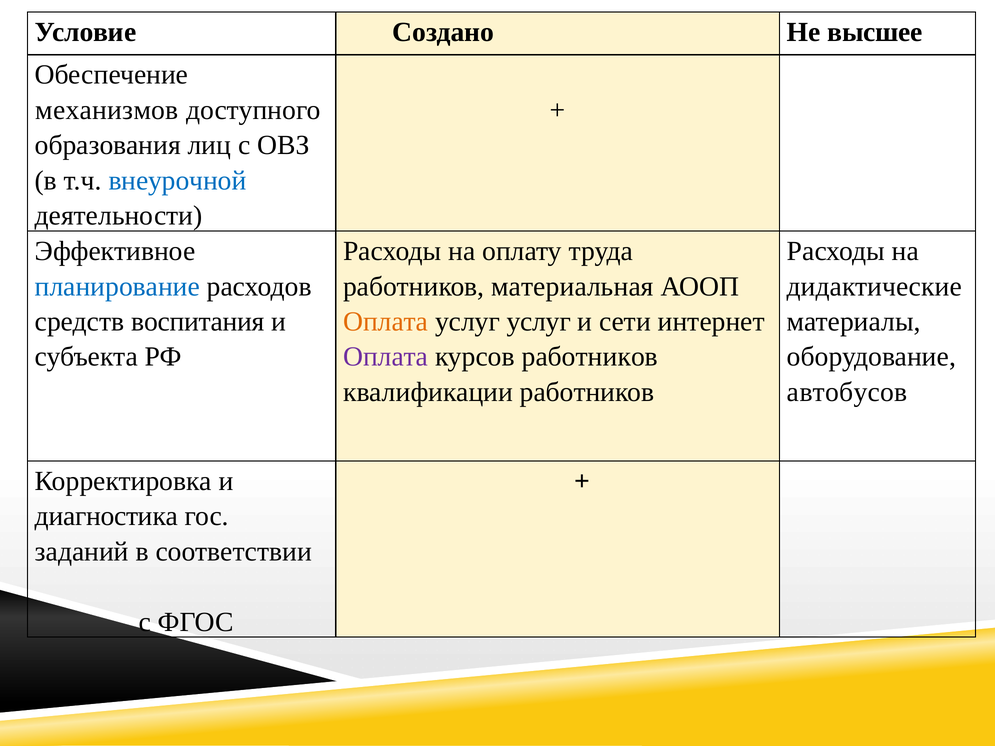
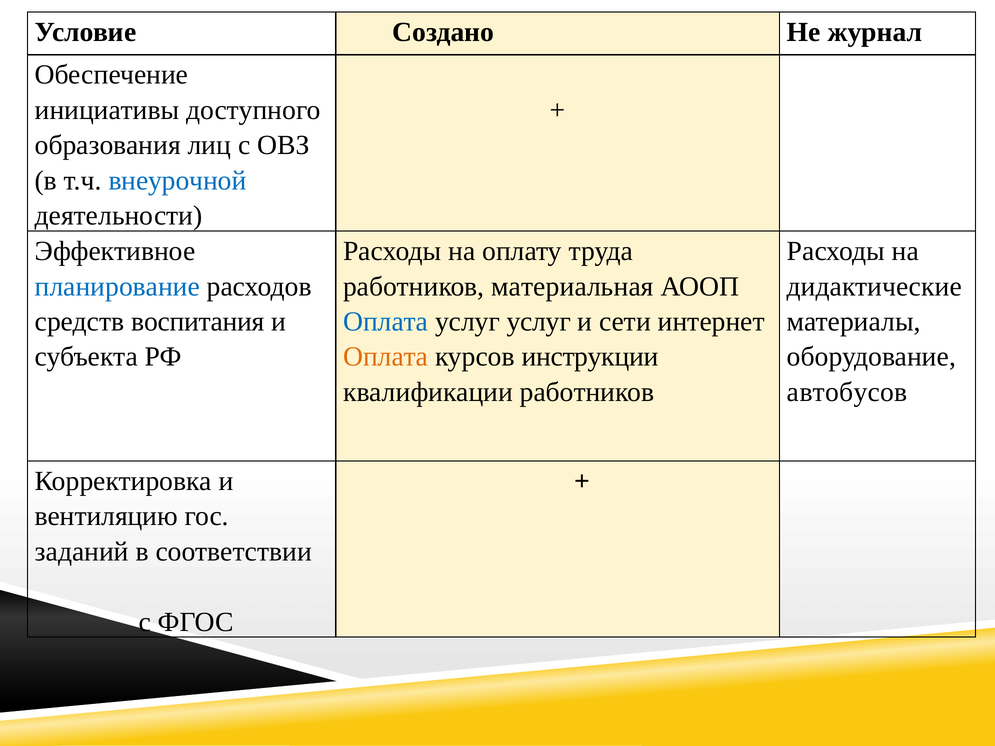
высшее: высшее -> журнал
механизмов: механизмов -> инициативы
Оплата at (386, 322) colour: orange -> blue
Оплата at (386, 357) colour: purple -> orange
курсов работников: работников -> инструкции
диагностика: диагностика -> вентиляцию
